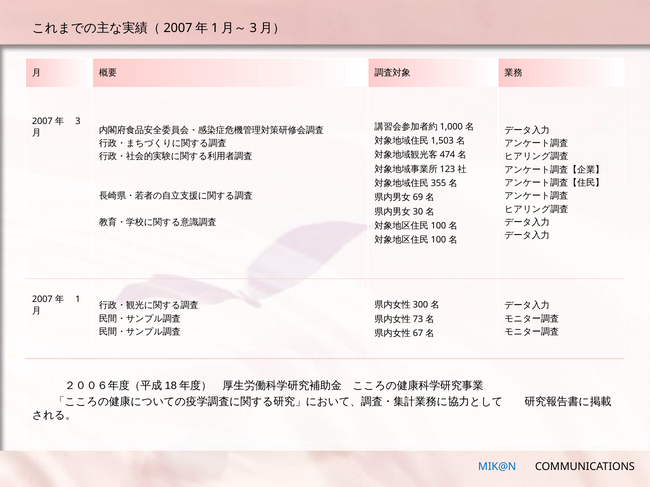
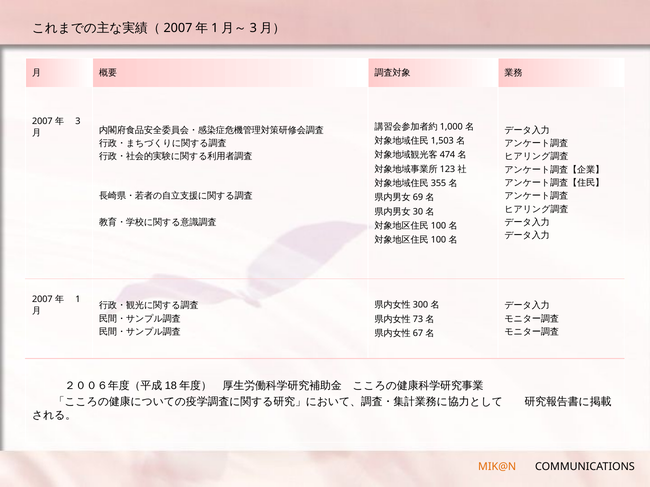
MIK@N colour: blue -> orange
